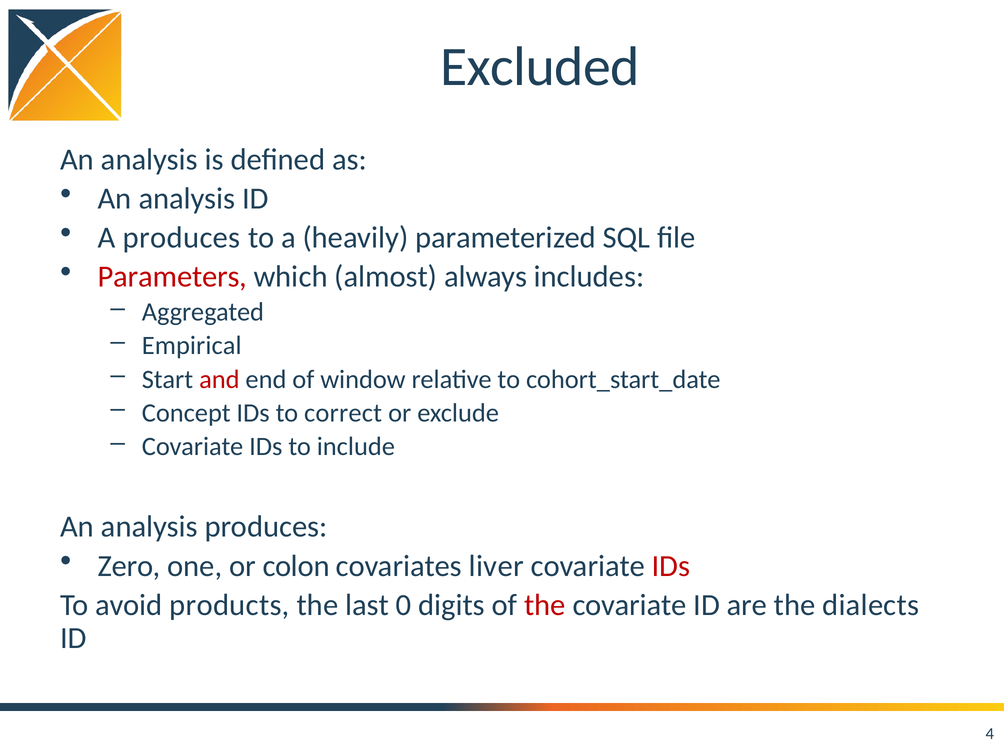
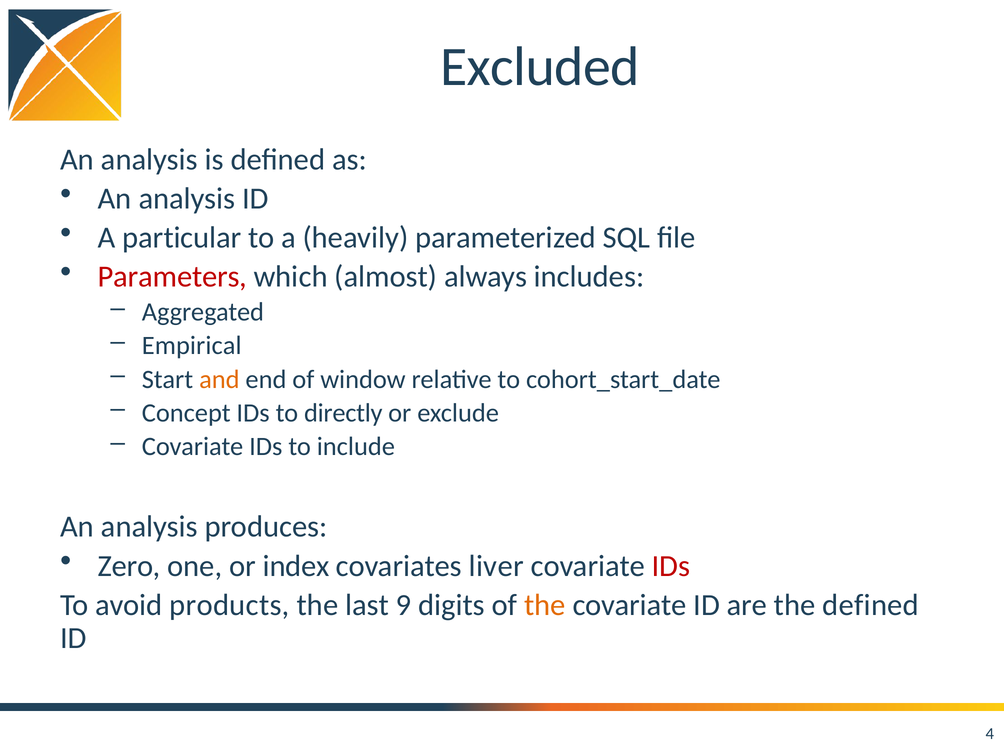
A produces: produces -> particular
and colour: red -> orange
correct: correct -> directly
colon: colon -> index
0: 0 -> 9
the at (545, 605) colour: red -> orange
the dialects: dialects -> defined
